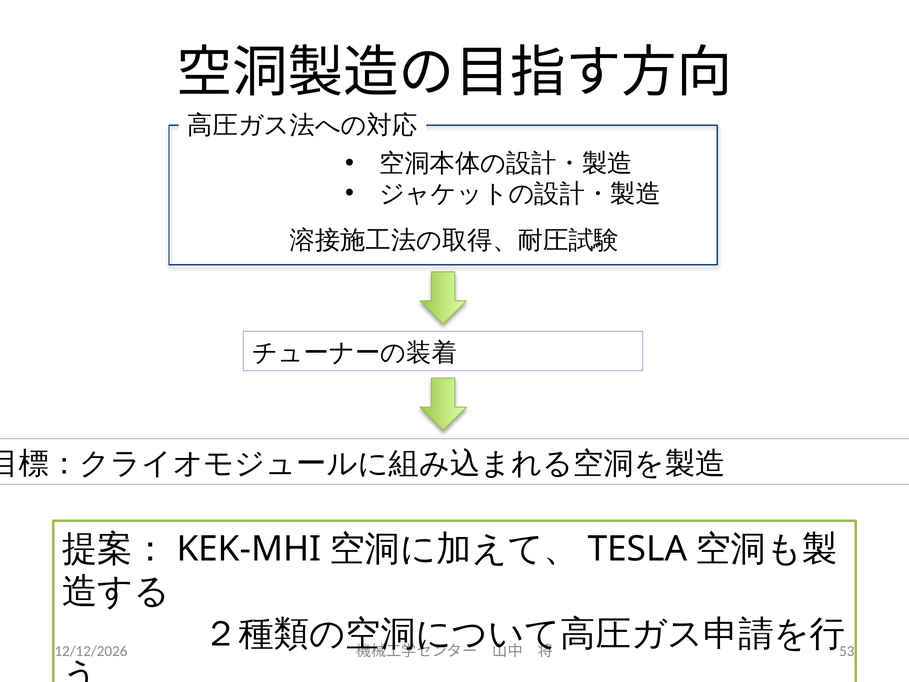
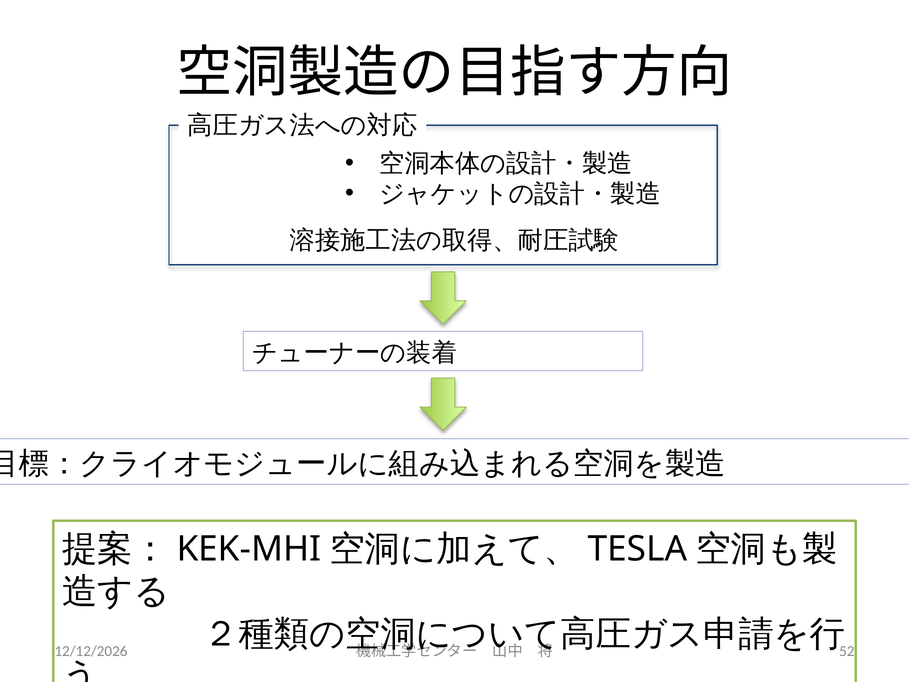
53: 53 -> 52
